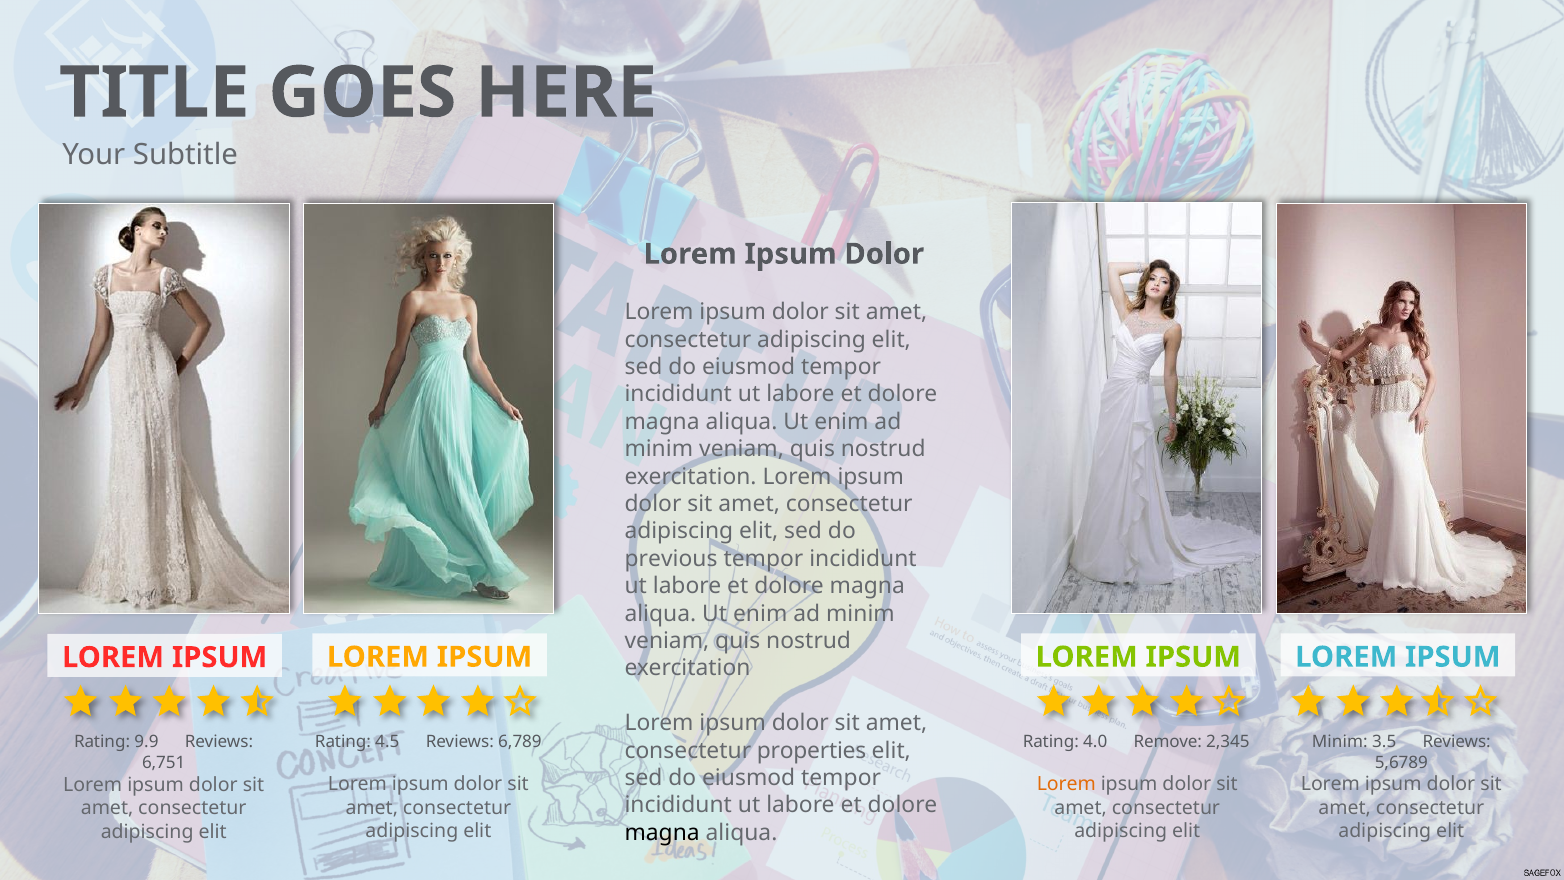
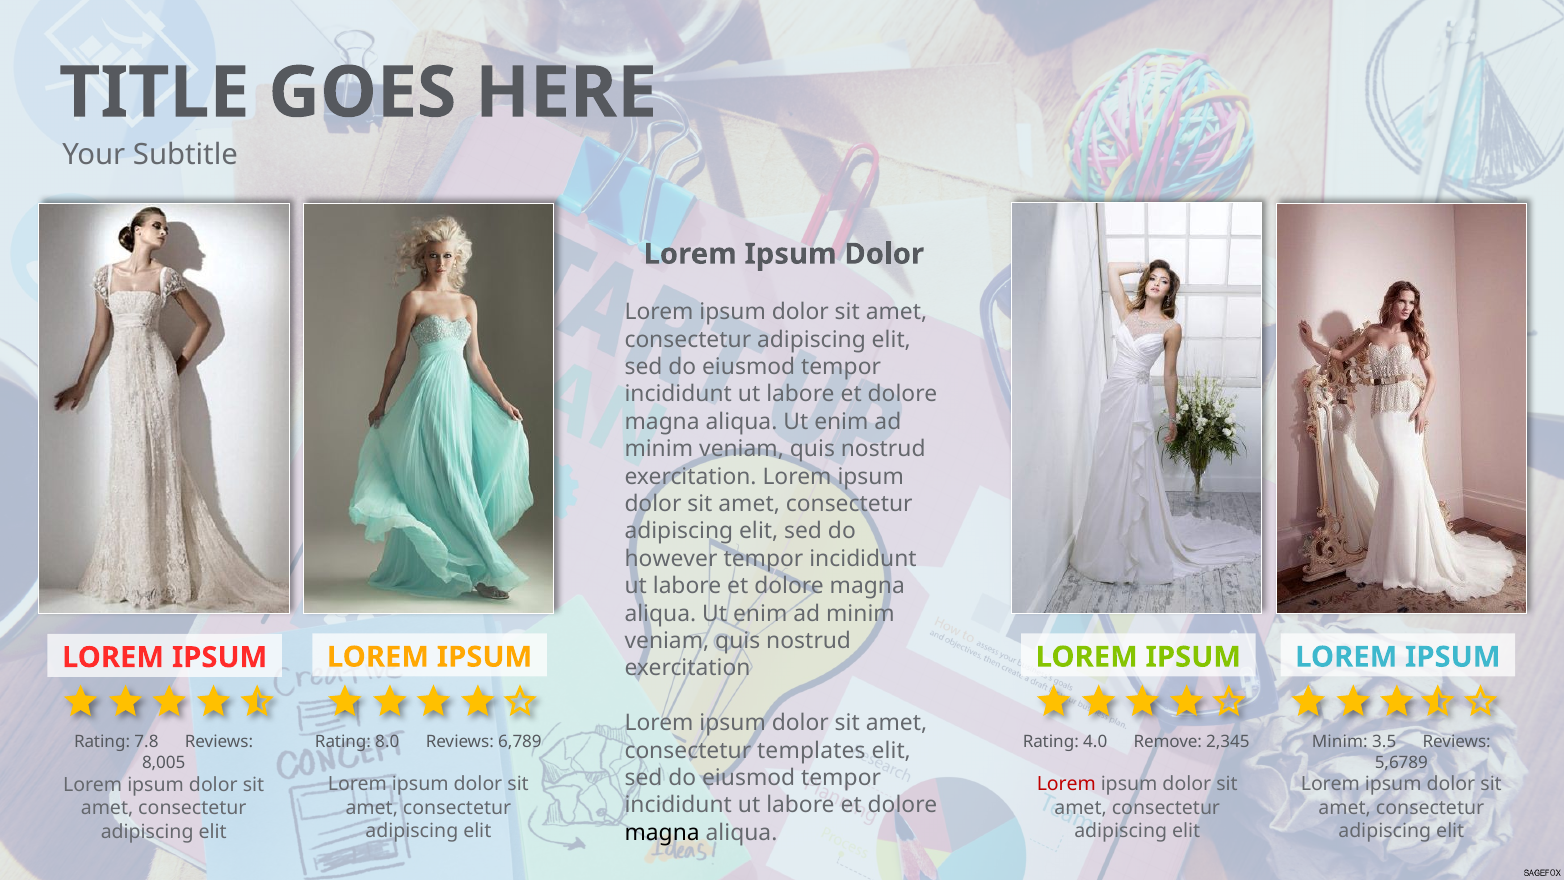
previous: previous -> however
4.5: 4.5 -> 8.0
9.9: 9.9 -> 7.8
properties: properties -> templates
6,751: 6,751 -> 8,005
Lorem at (1066, 784) colour: orange -> red
